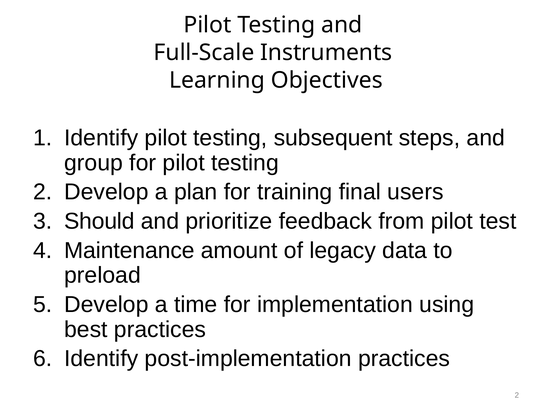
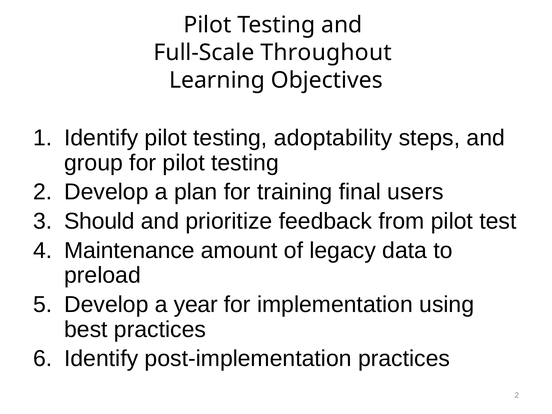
Instruments: Instruments -> Throughout
subsequent: subsequent -> adoptability
time: time -> year
